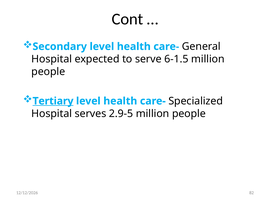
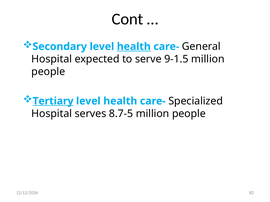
health at (134, 47) underline: none -> present
6-1.5: 6-1.5 -> 9-1.5
2.9-5: 2.9-5 -> 8.7-5
